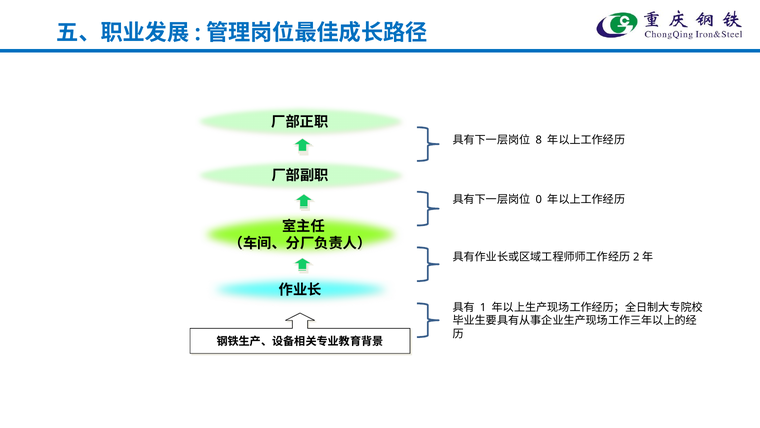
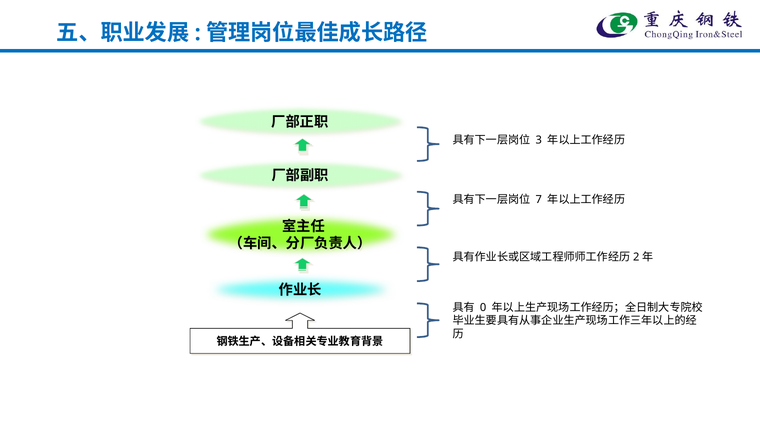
8: 8 -> 3
0: 0 -> 7
1: 1 -> 0
